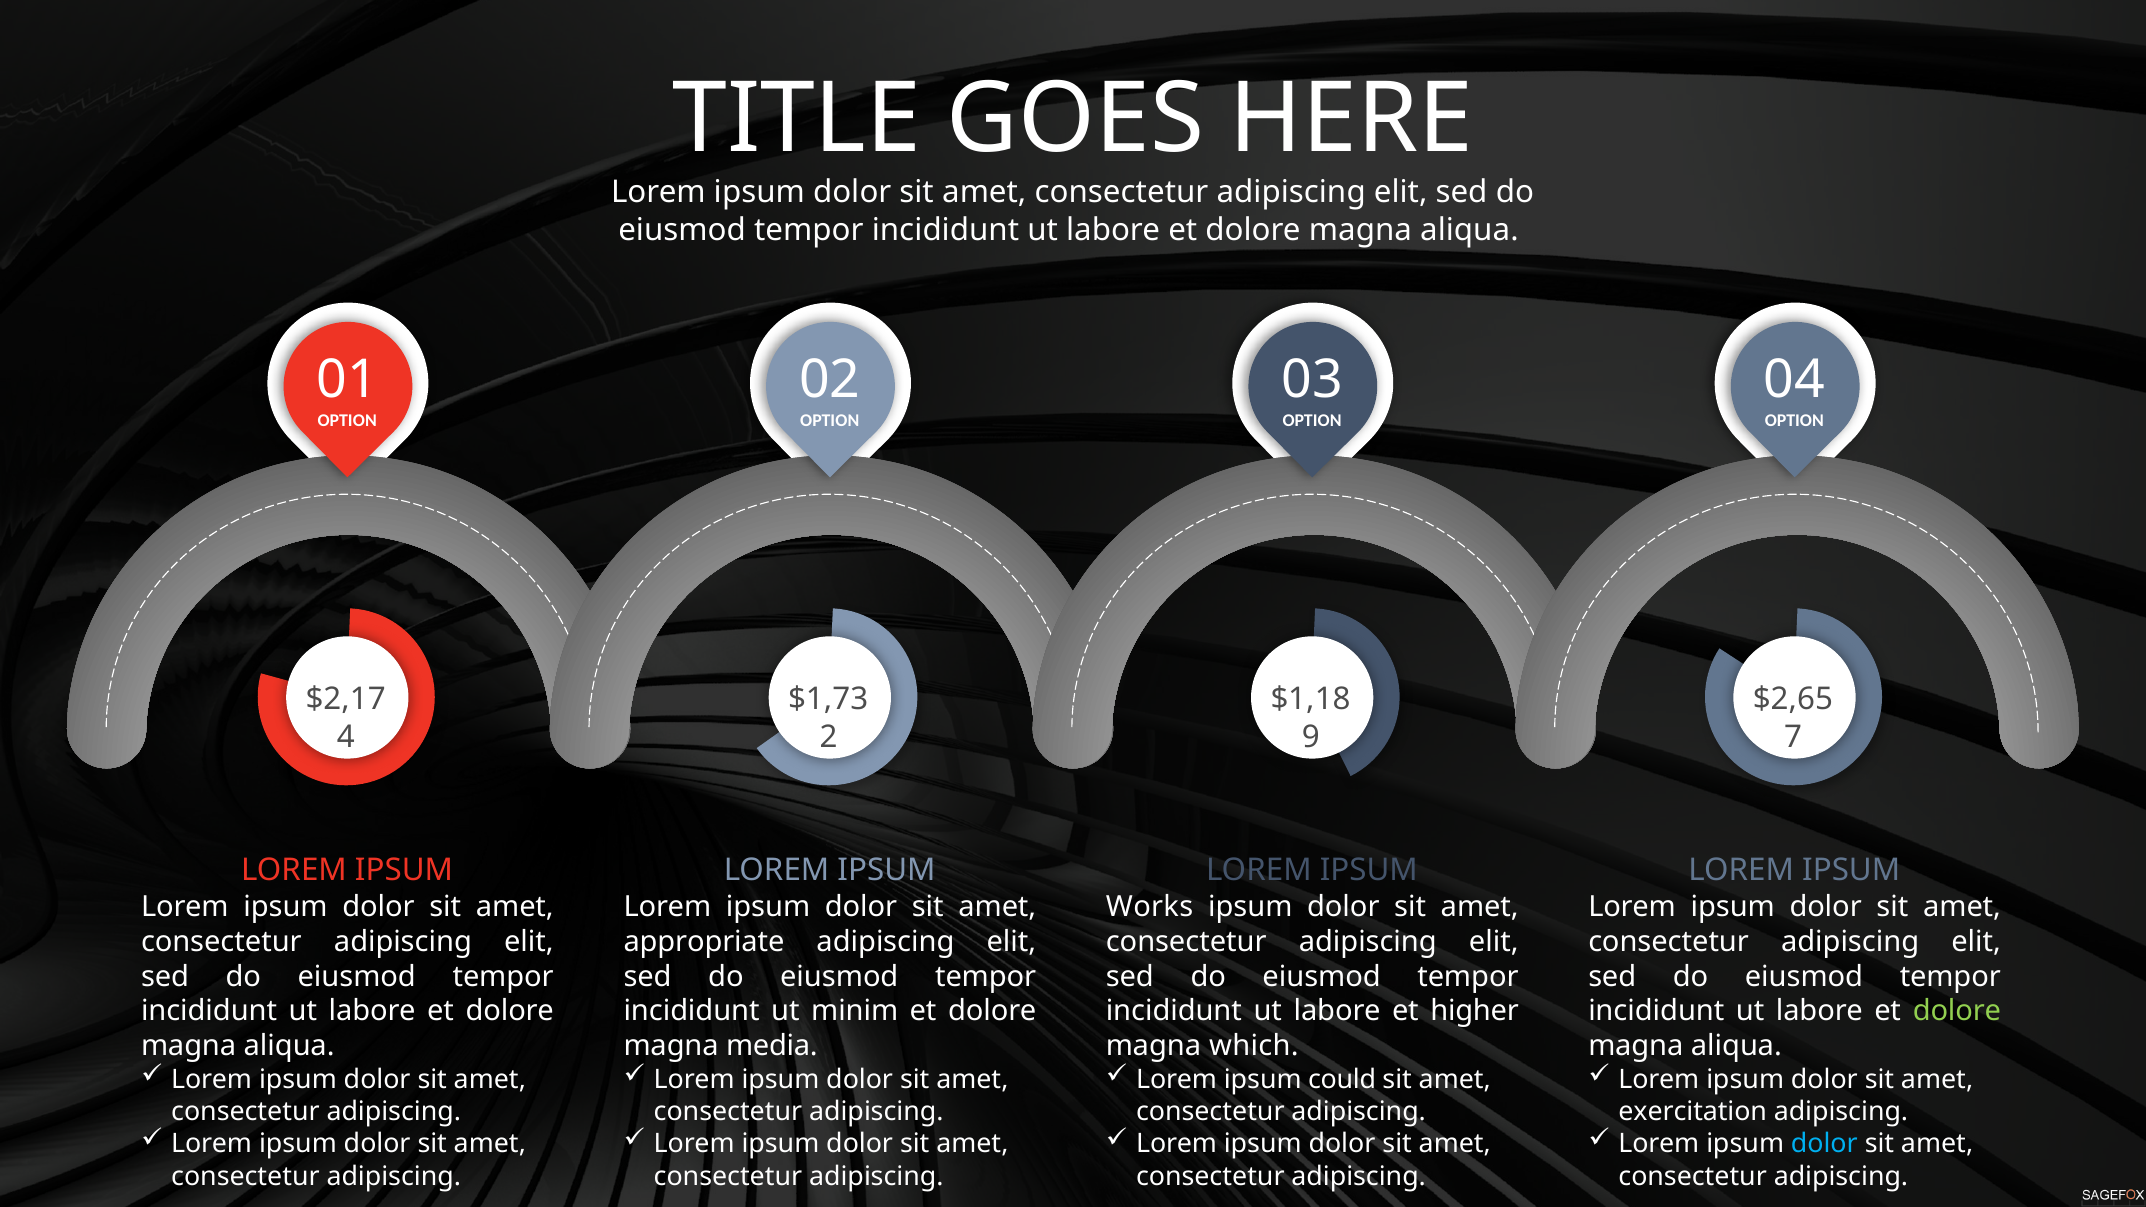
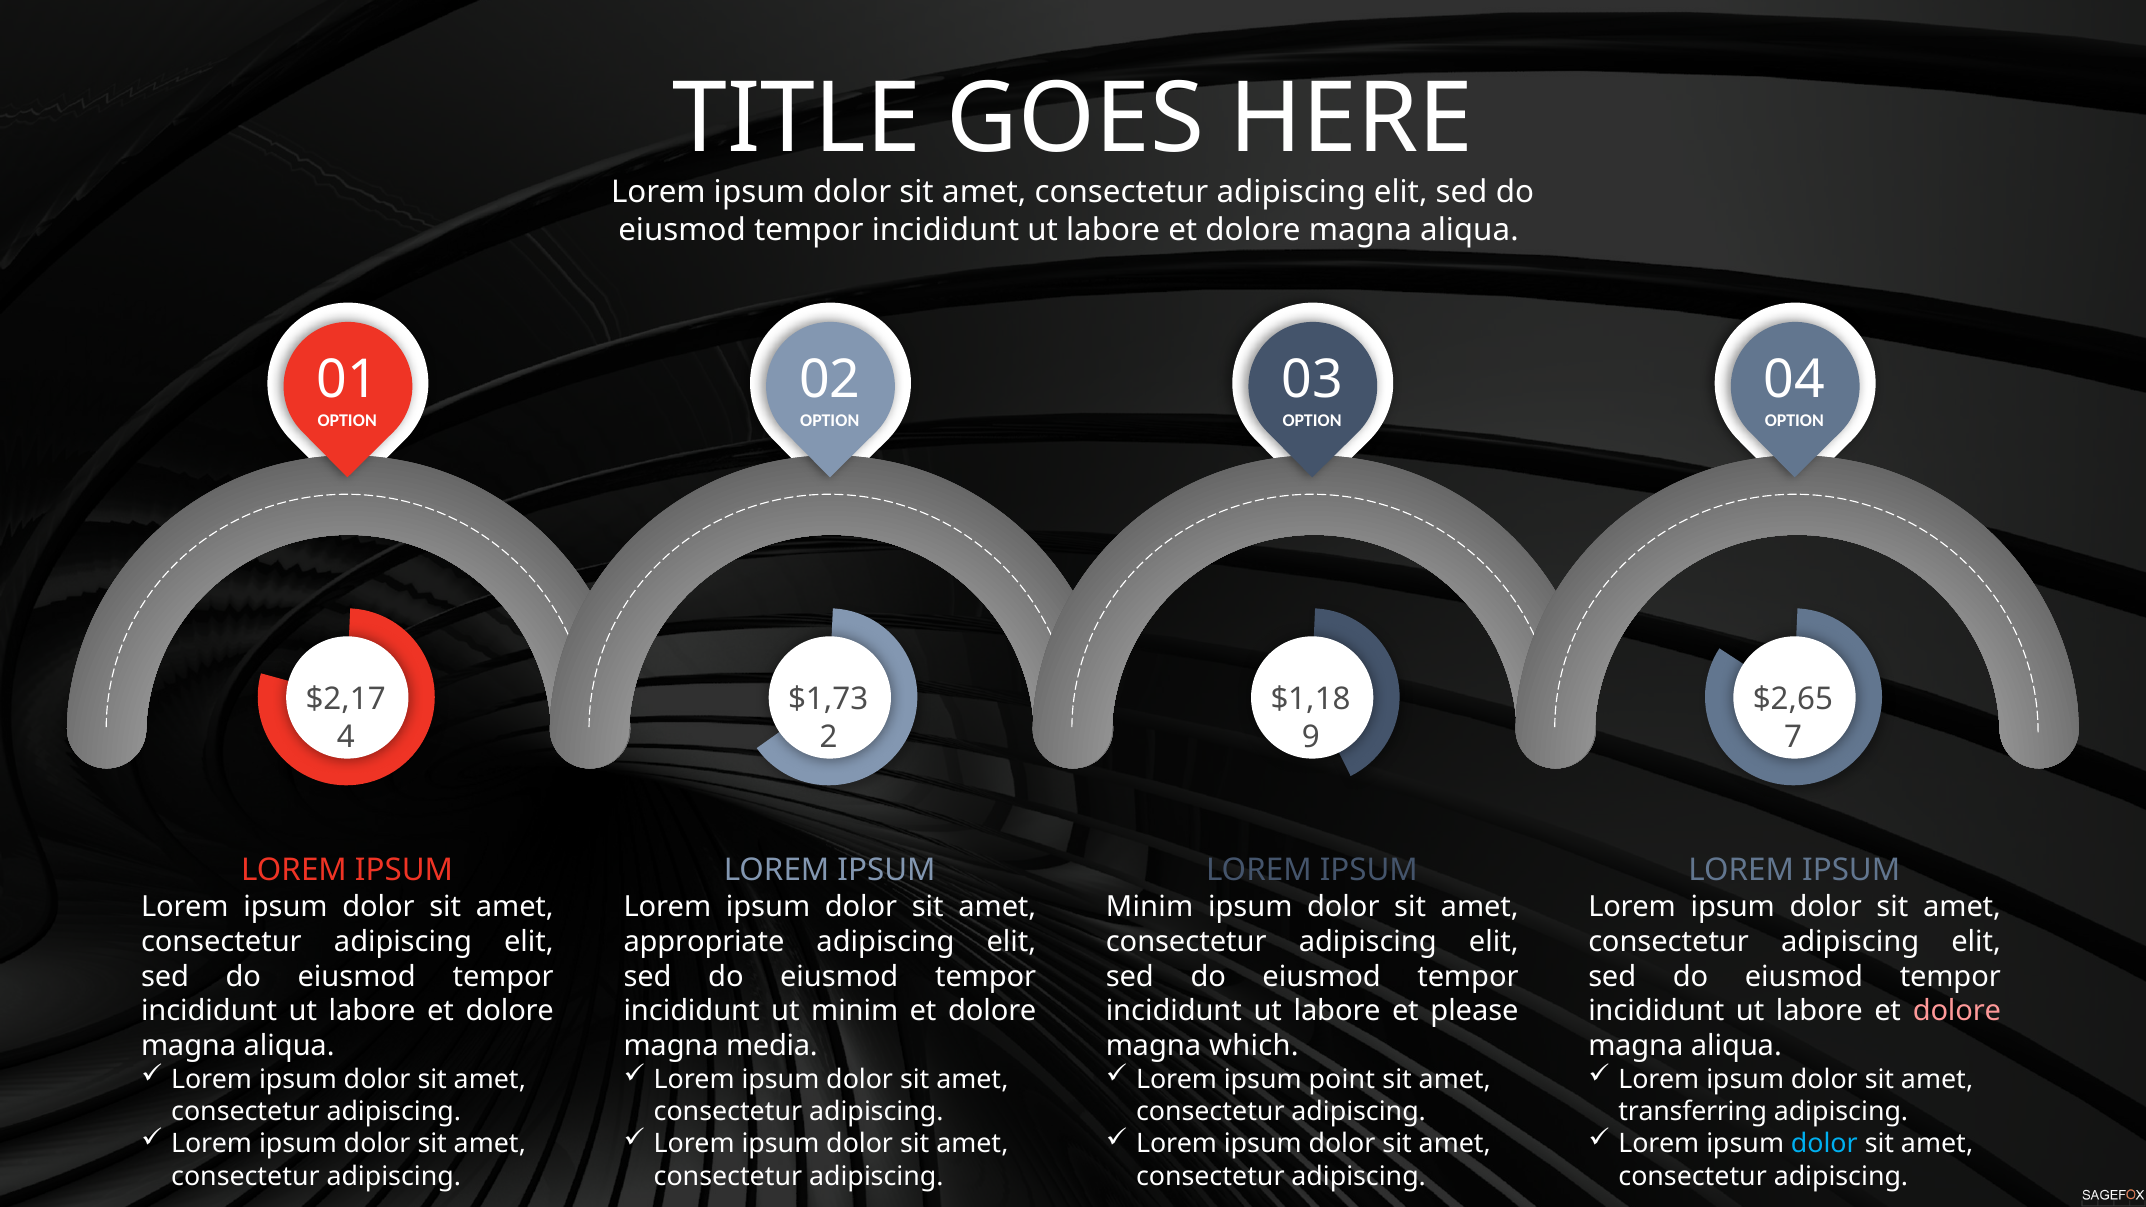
Works at (1150, 907): Works -> Minim
higher: higher -> please
dolore at (1957, 1011) colour: light green -> pink
could: could -> point
exercitation: exercitation -> transferring
